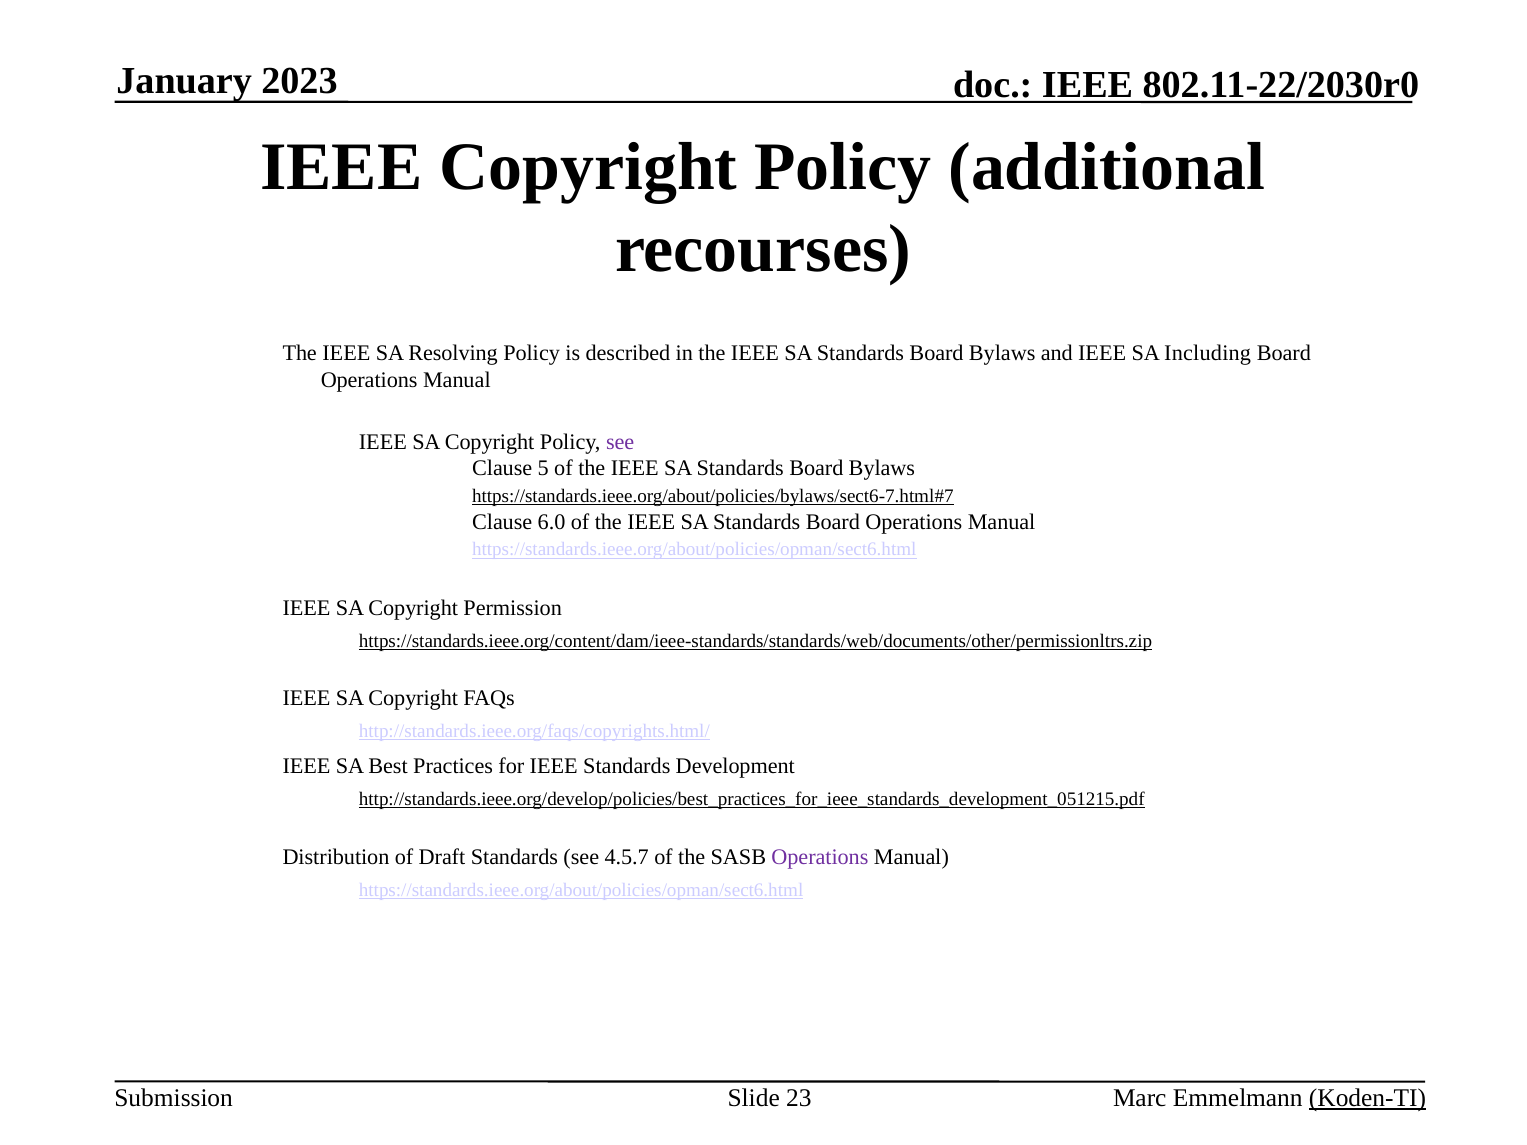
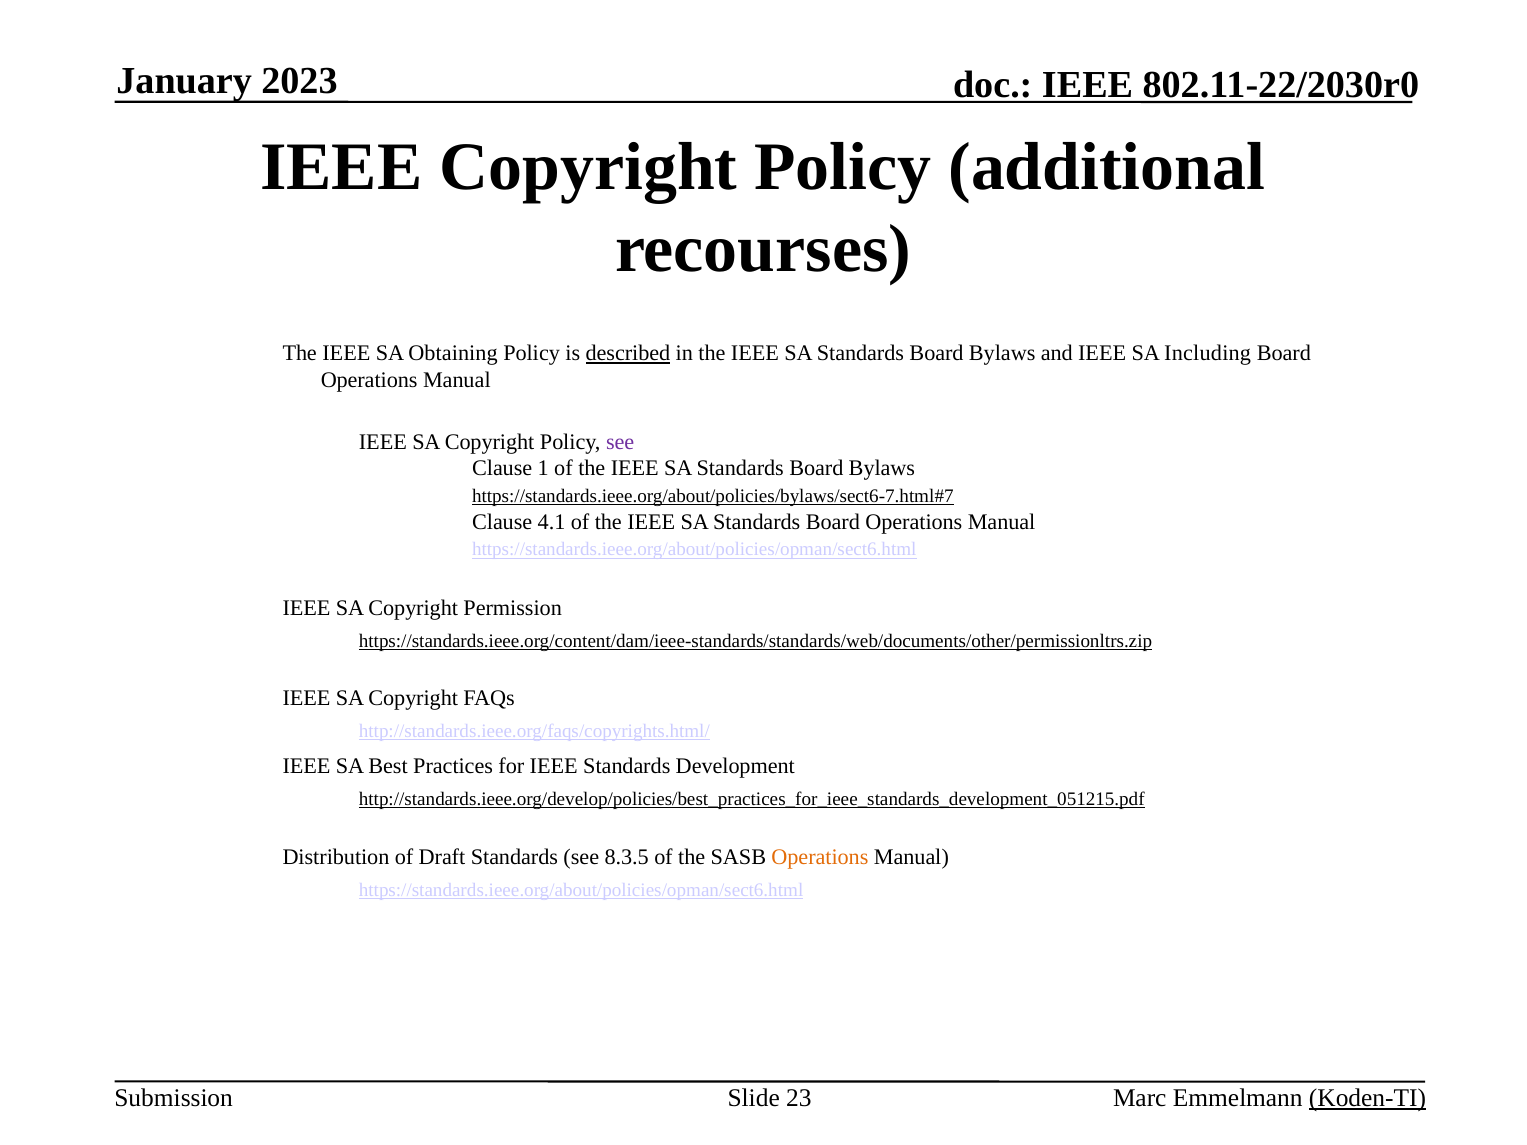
Resolving: Resolving -> Obtaining
described underline: none -> present
5: 5 -> 1
6.0: 6.0 -> 4.1
4.5.7: 4.5.7 -> 8.3.5
Operations at (820, 857) colour: purple -> orange
